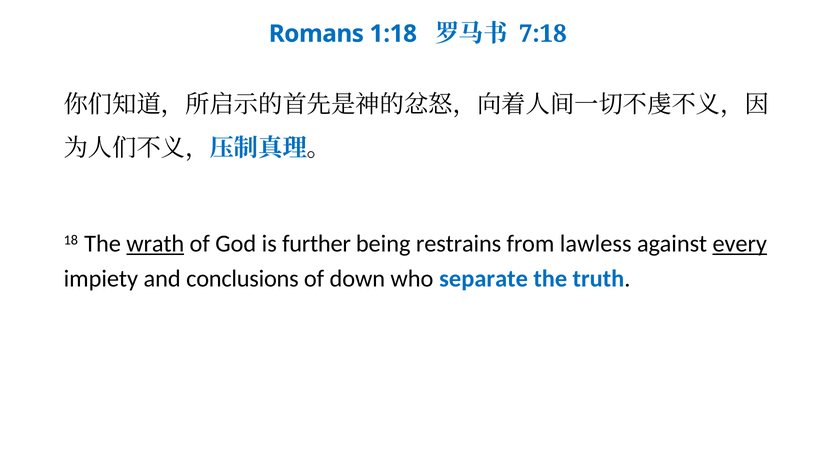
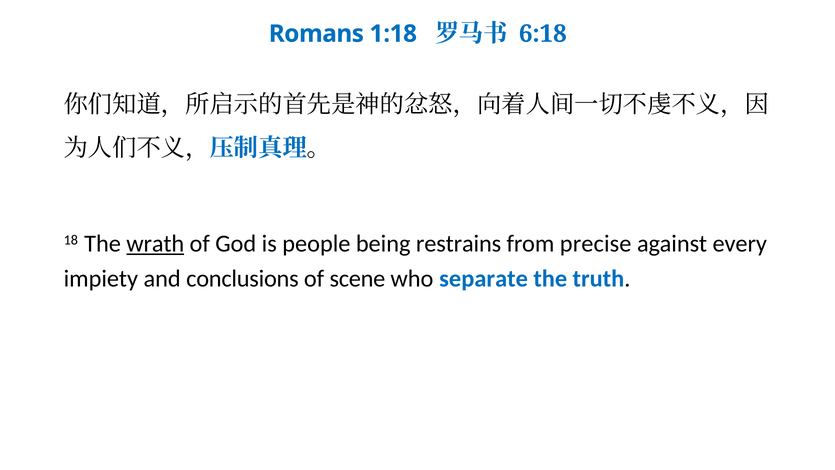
7:18: 7:18 -> 6:18
further: further -> people
lawless: lawless -> precise
every underline: present -> none
down: down -> scene
